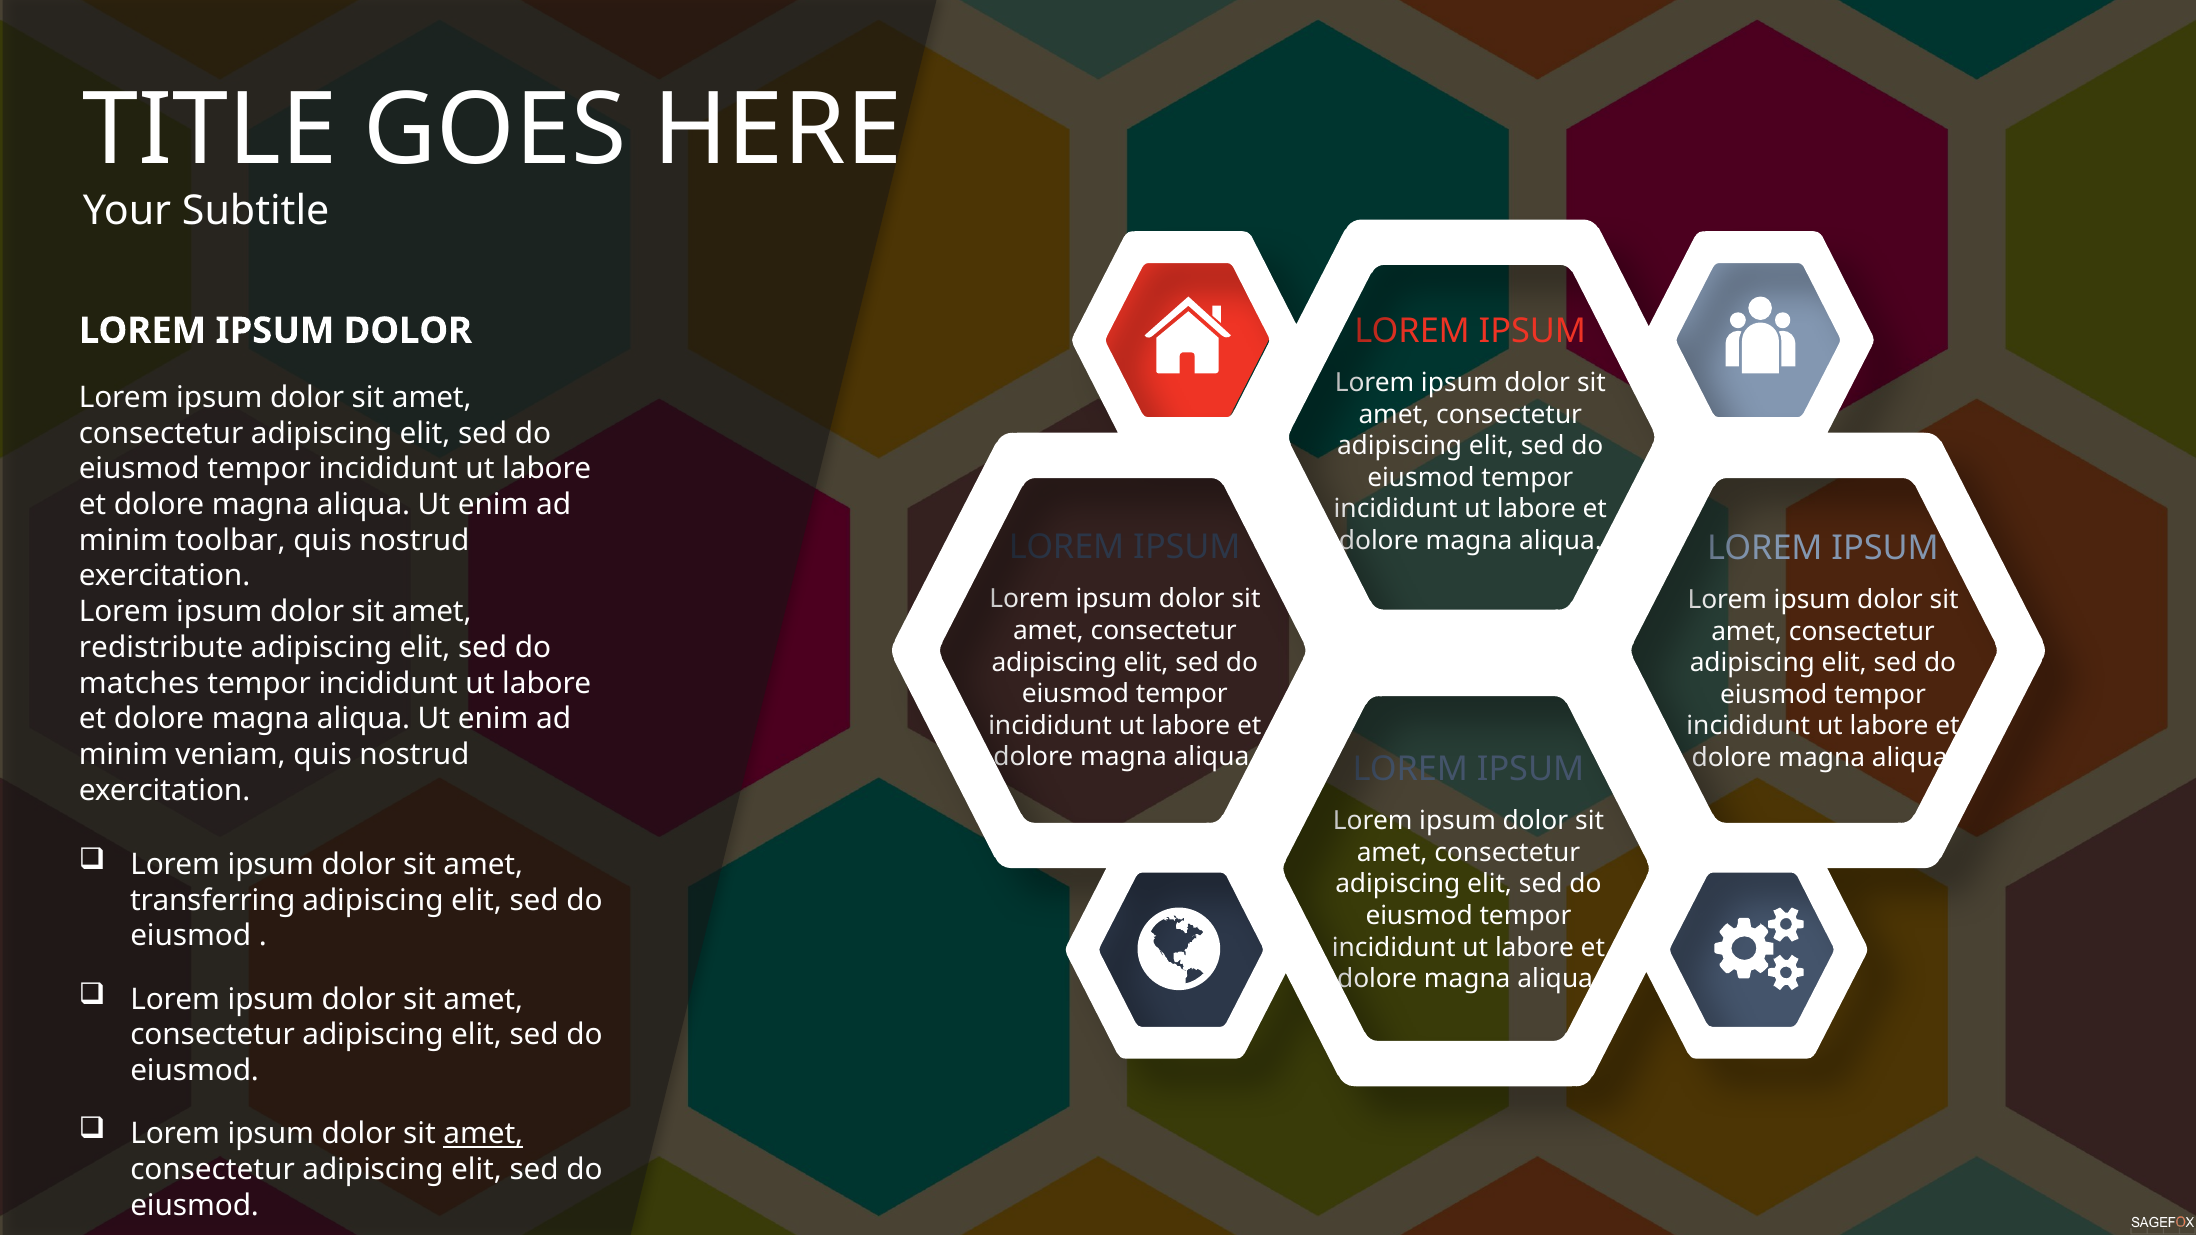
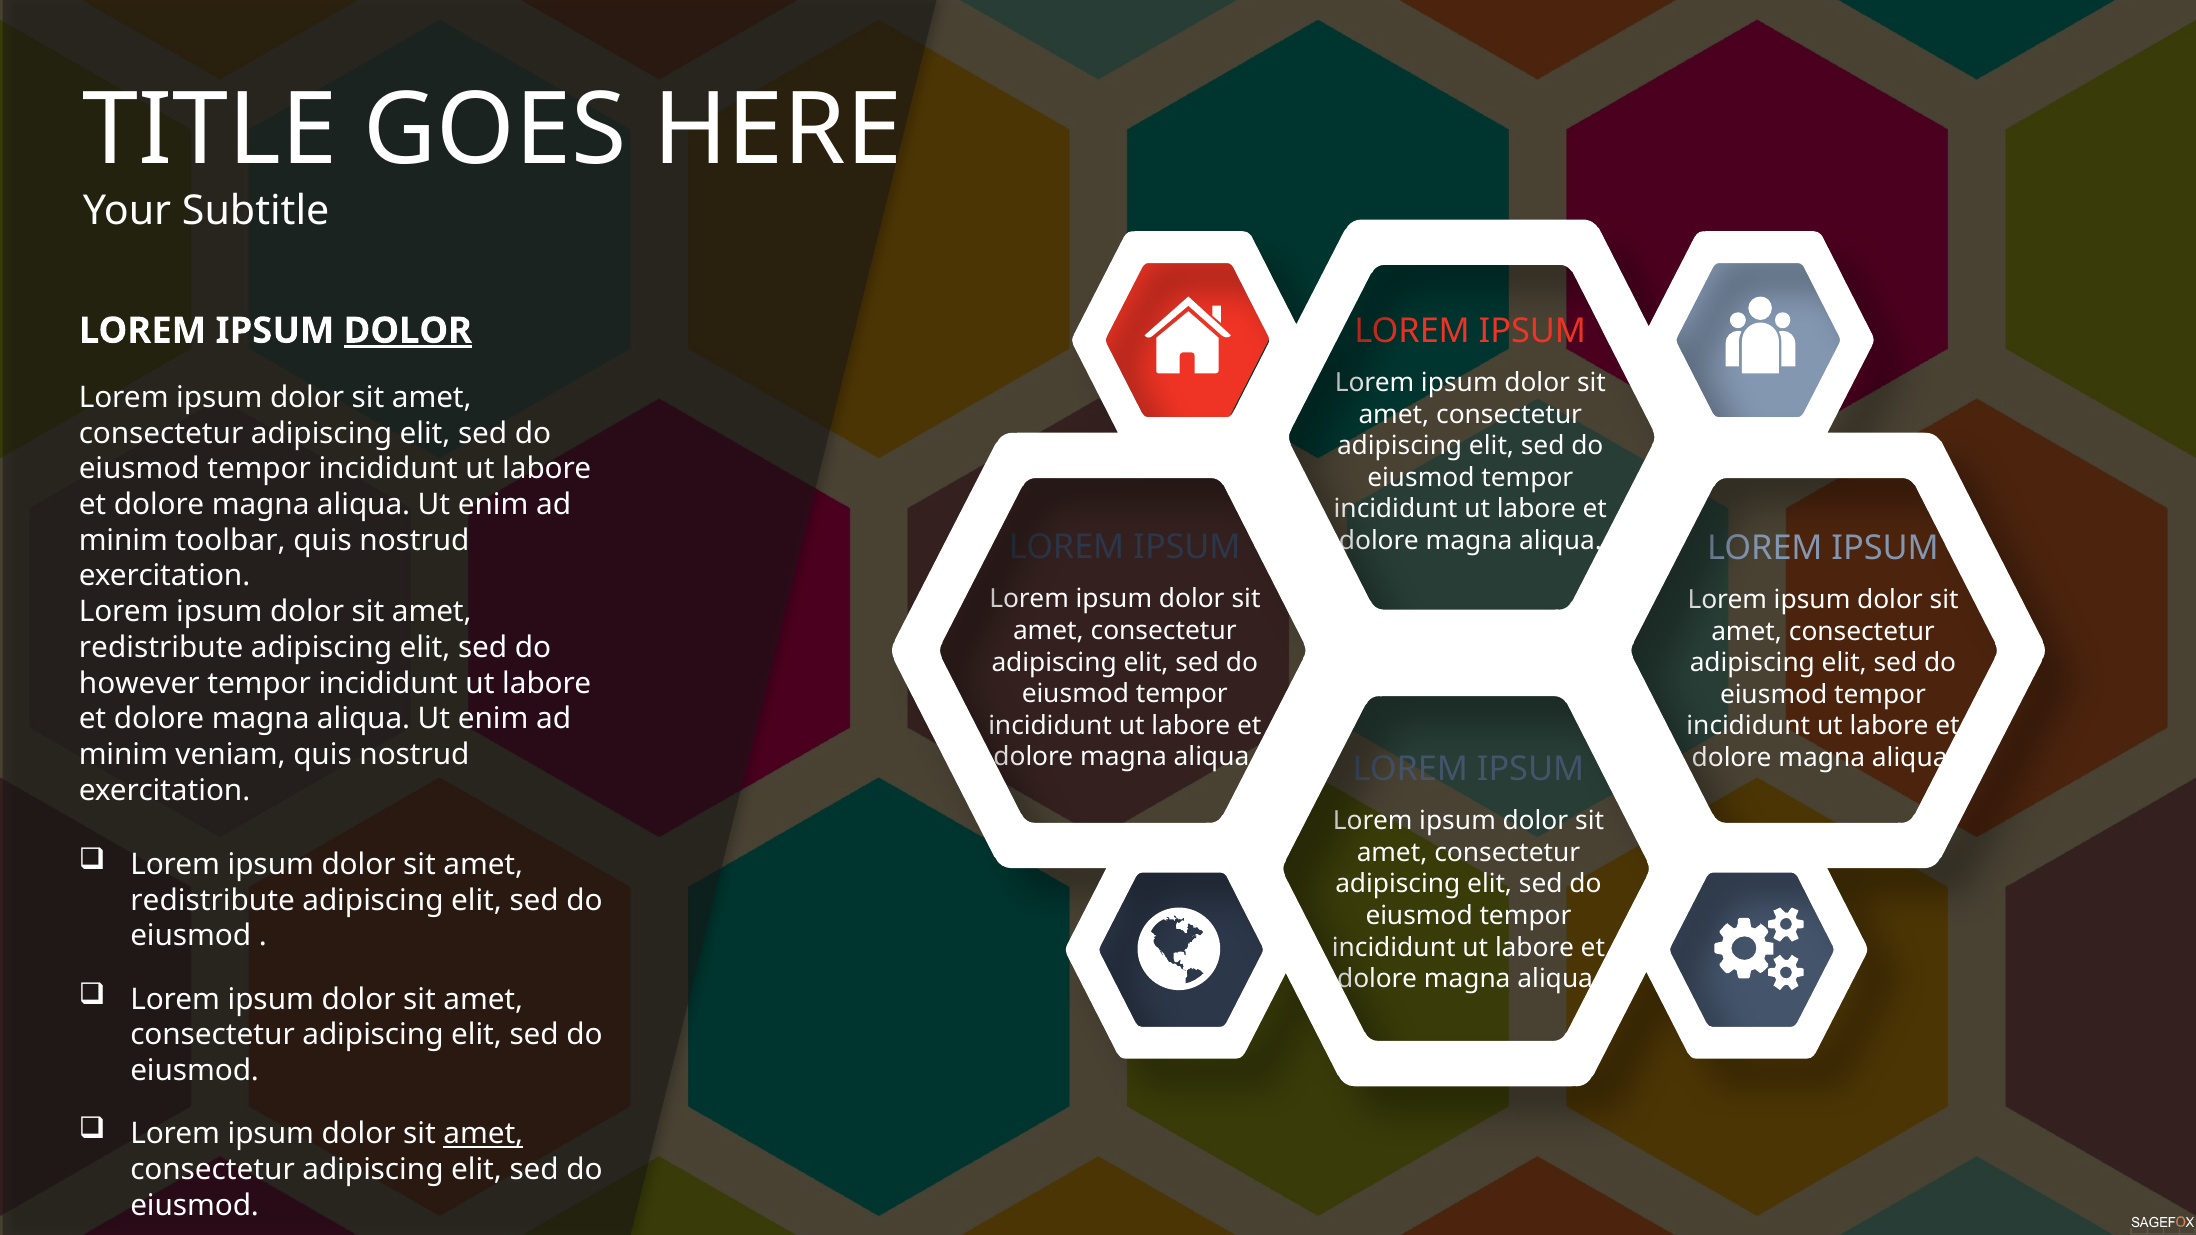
DOLOR at (408, 331) underline: none -> present
matches: matches -> however
transferring at (213, 900): transferring -> redistribute
